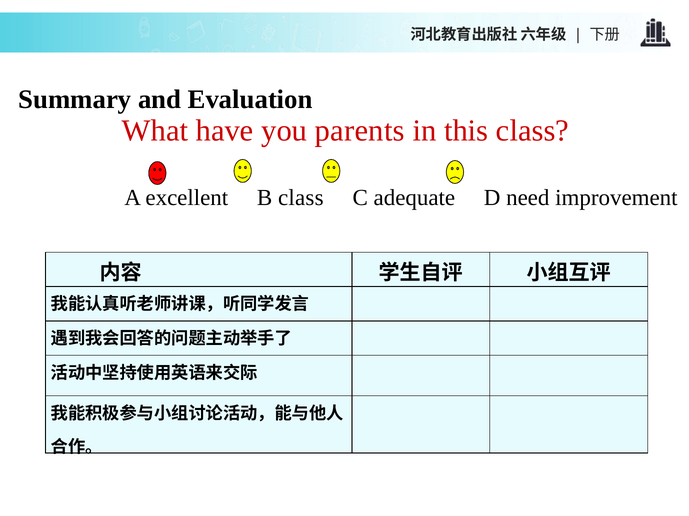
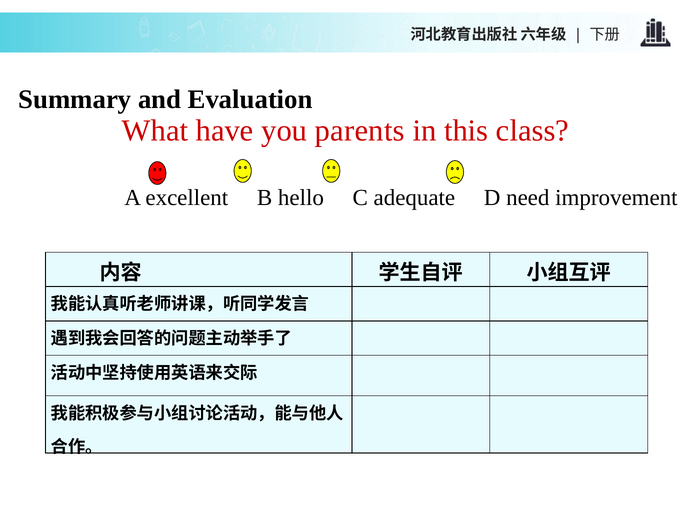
B class: class -> hello
